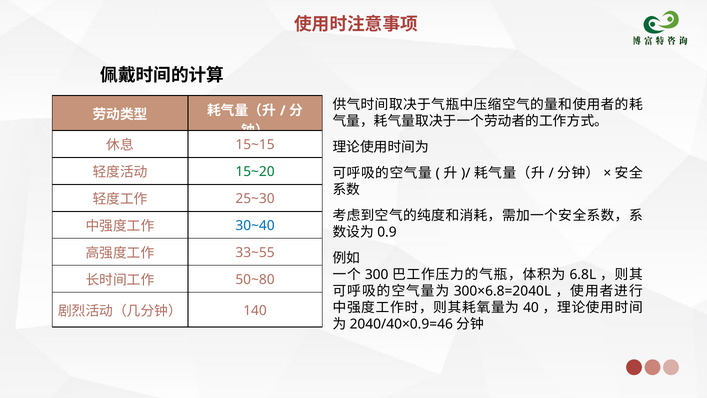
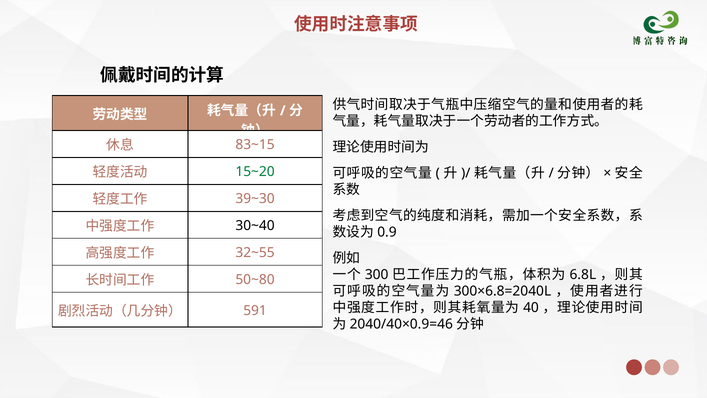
15~15: 15~15 -> 83~15
25~30: 25~30 -> 39~30
30~40 colour: blue -> black
33~55: 33~55 -> 32~55
140: 140 -> 591
